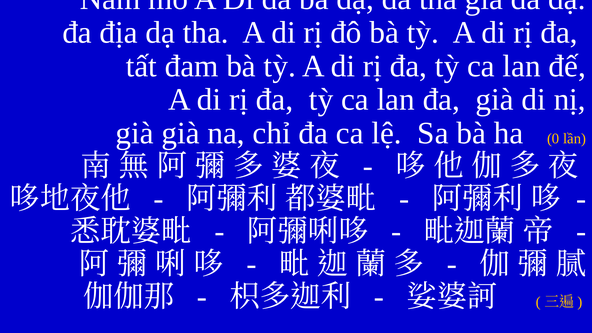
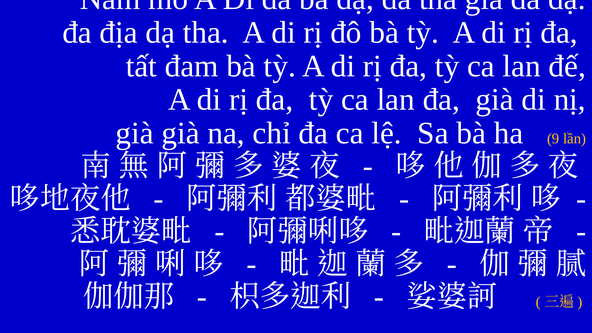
0: 0 -> 9
